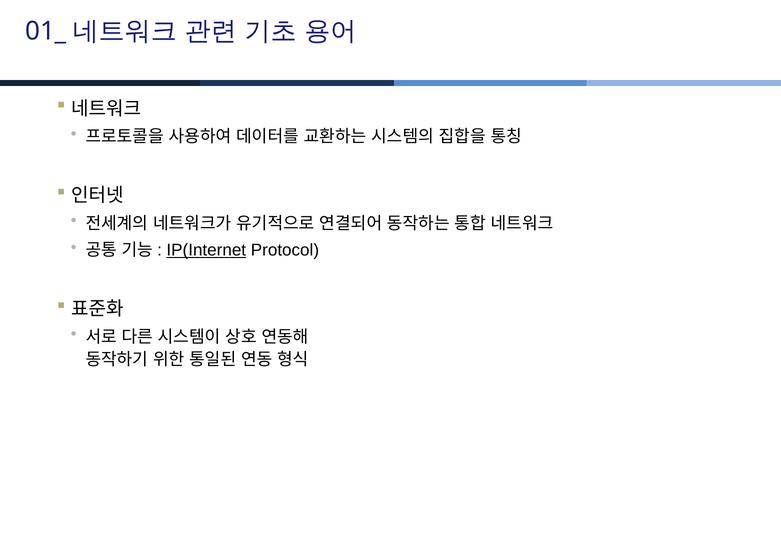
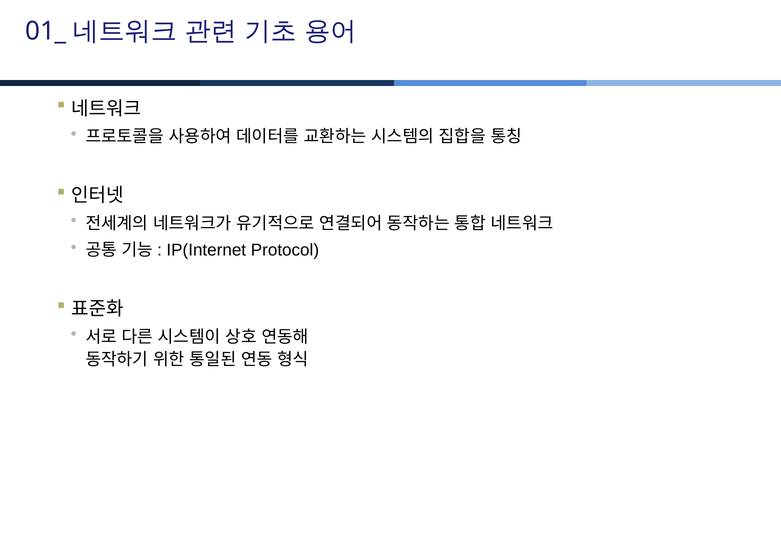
IP(Internet underline: present -> none
